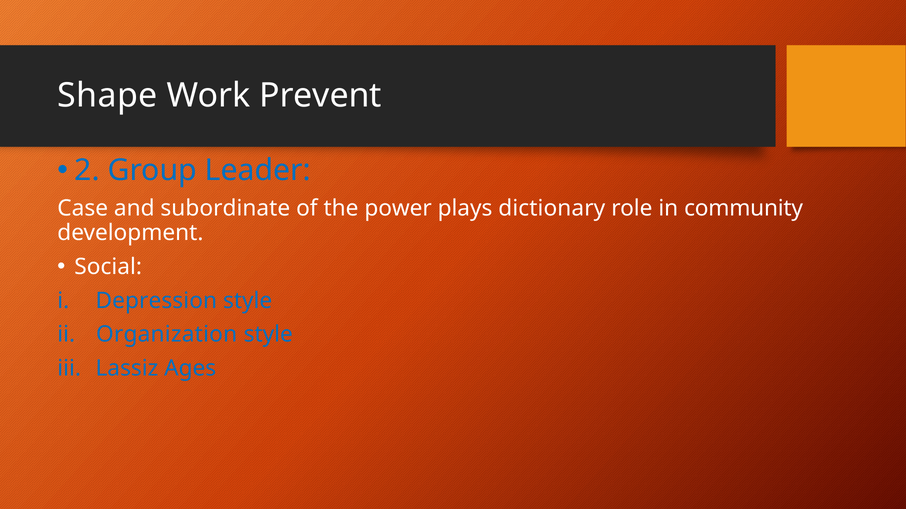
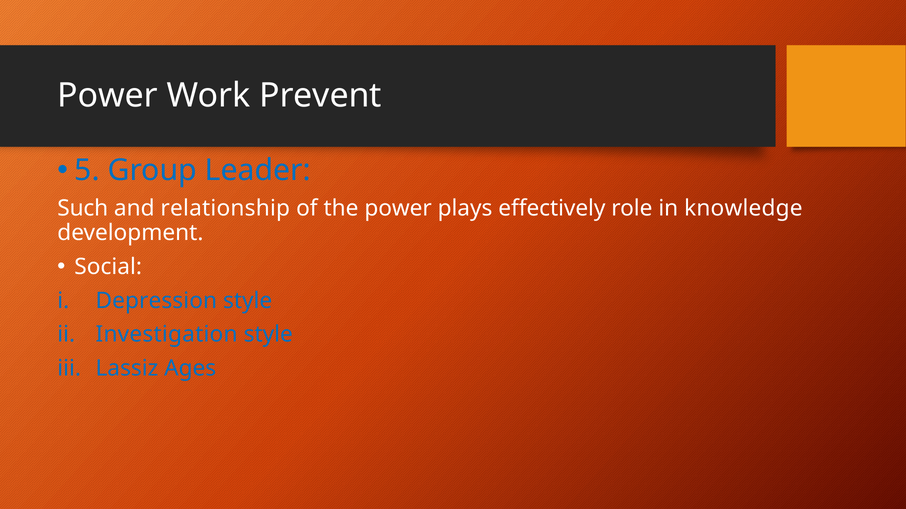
Shape at (107, 96): Shape -> Power
2: 2 -> 5
Case: Case -> Such
subordinate: subordinate -> relationship
dictionary: dictionary -> effectively
community: community -> knowledge
Organization: Organization -> Investigation
